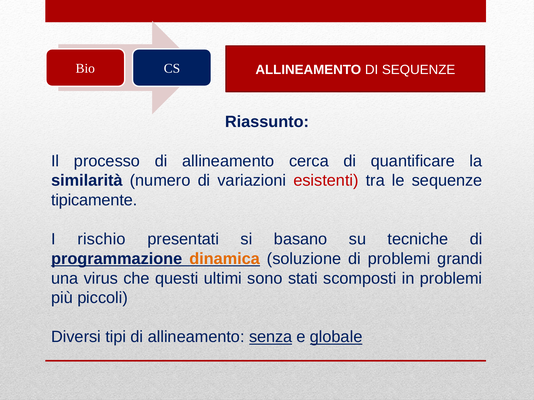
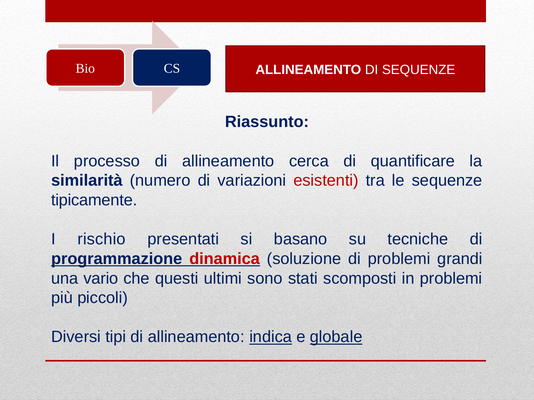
dinamica colour: orange -> red
virus: virus -> vario
senza: senza -> indica
